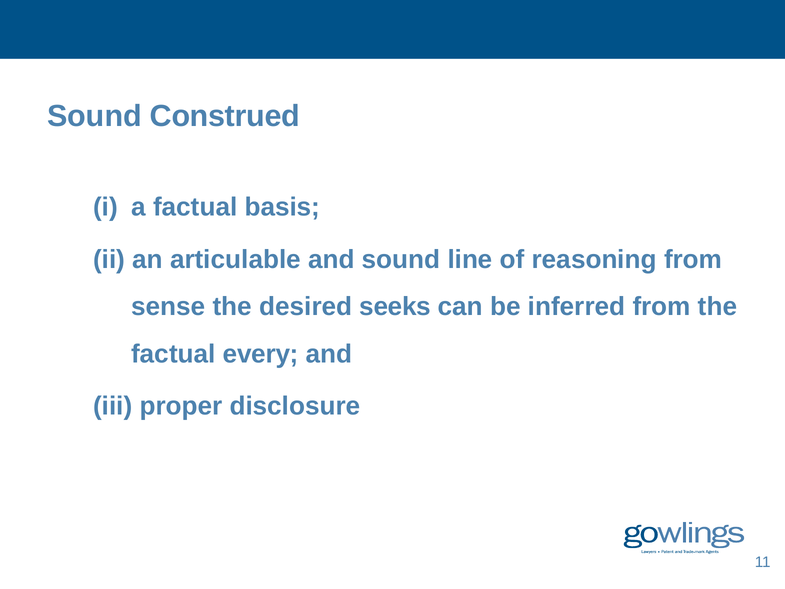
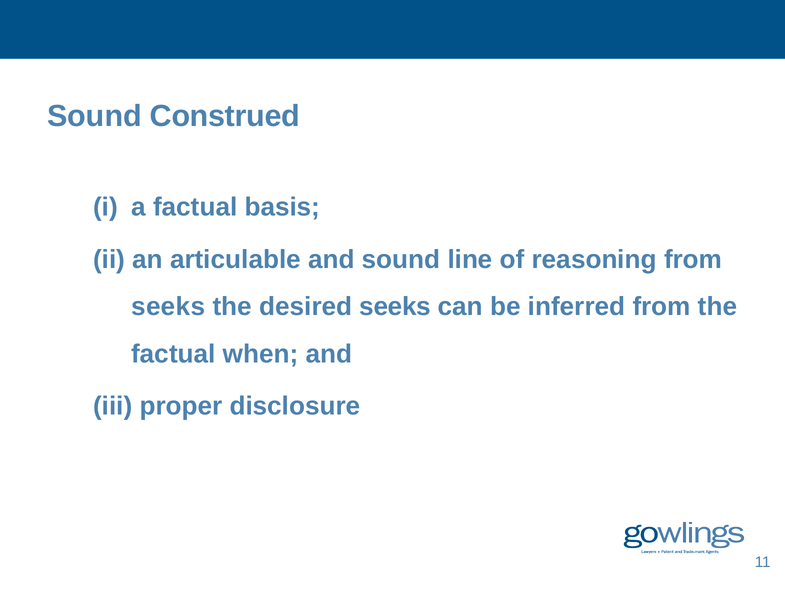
sense at (168, 307): sense -> seeks
every: every -> when
